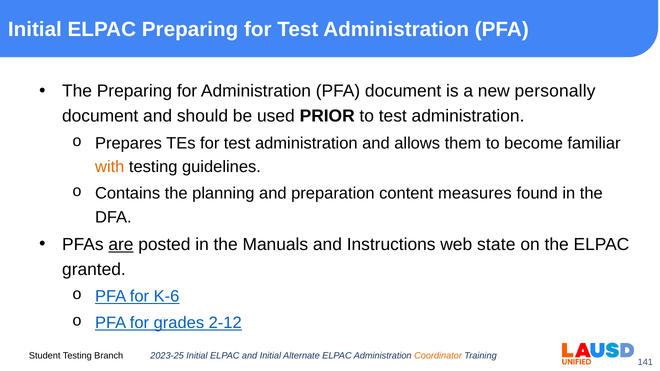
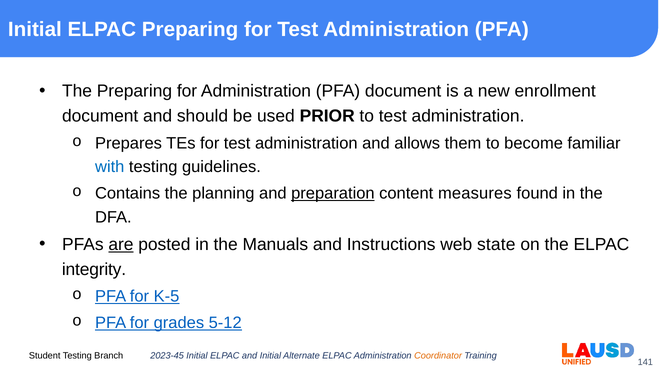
personally: personally -> enrollment
with colour: orange -> blue
preparation underline: none -> present
granted: granted -> integrity
K-6: K-6 -> K-5
2-12: 2-12 -> 5-12
2023-25: 2023-25 -> 2023-45
